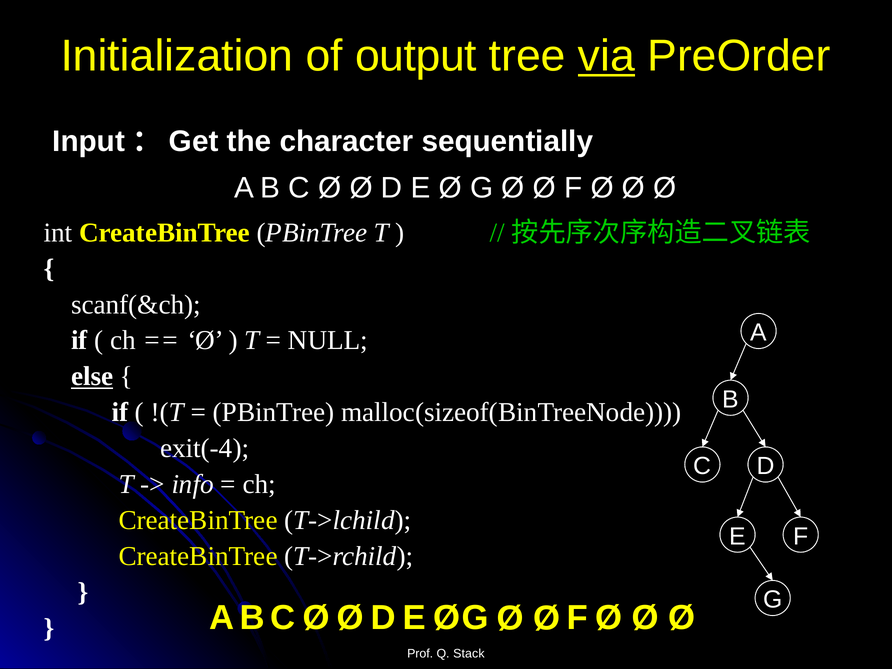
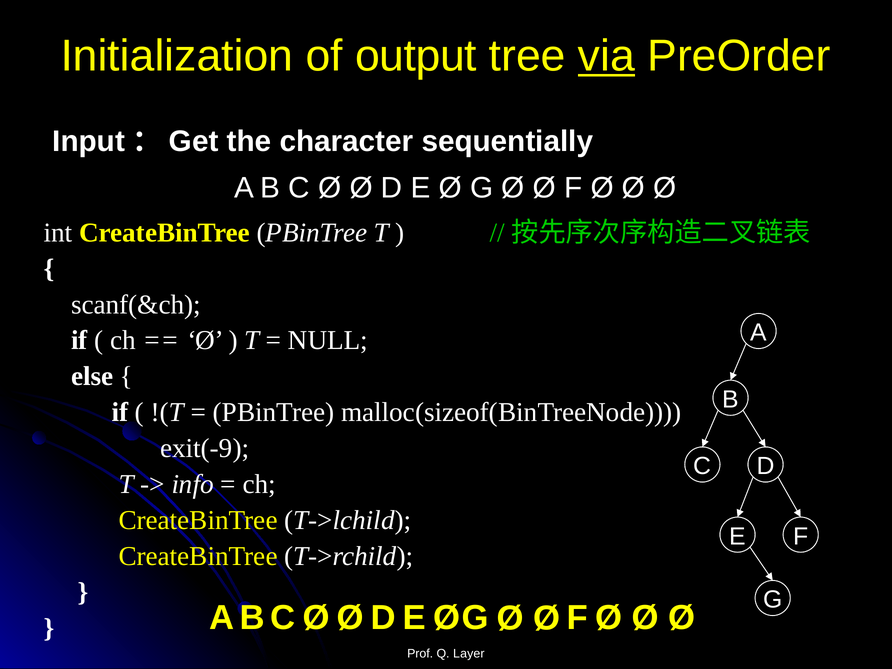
else underline: present -> none
exit(-4: exit(-4 -> exit(-9
Stack: Stack -> Layer
